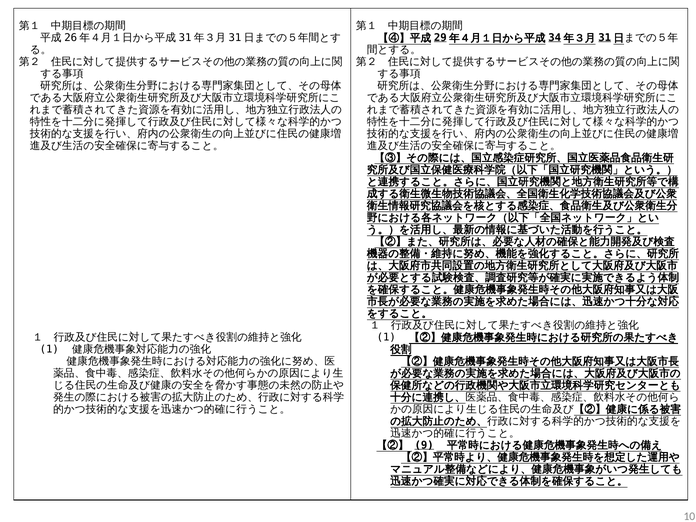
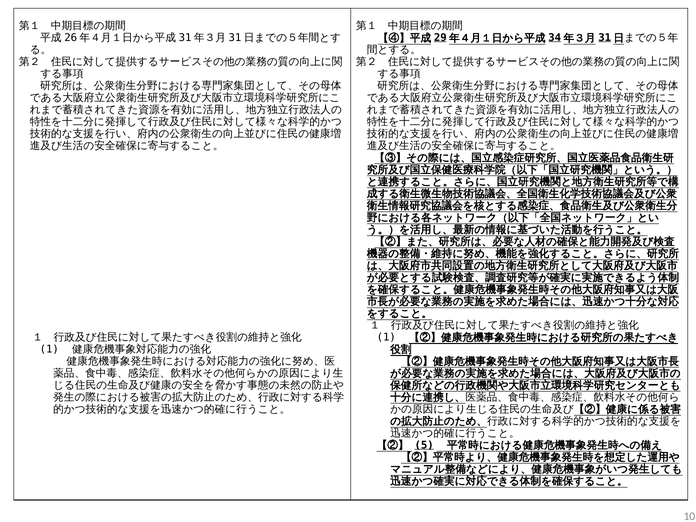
9: 9 -> 5
